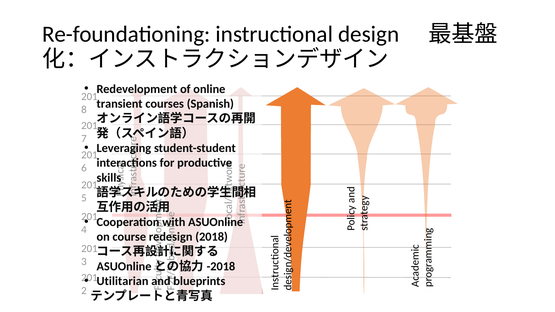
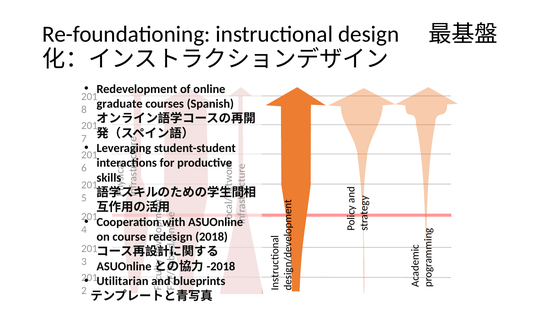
transient: transient -> graduate
